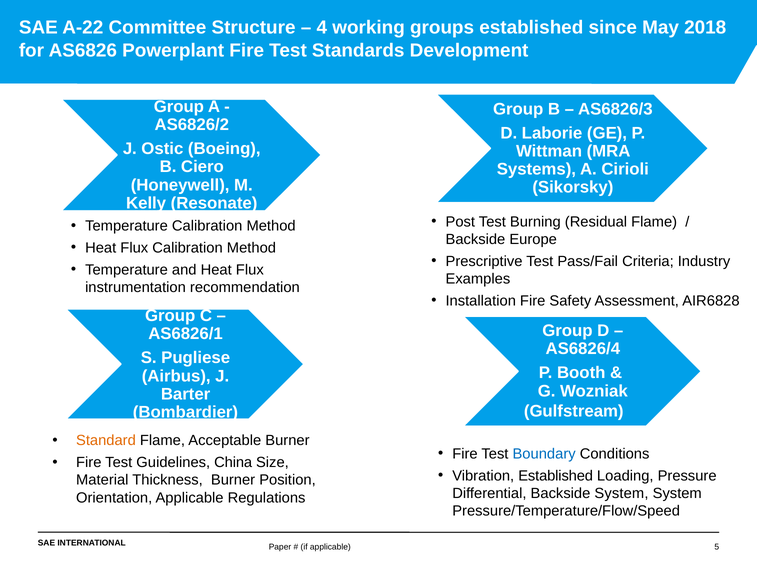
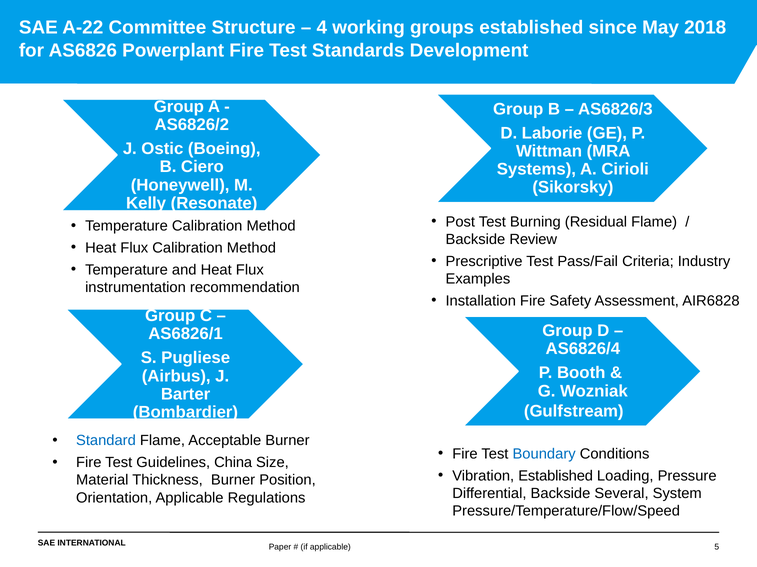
Europe: Europe -> Review
Standard colour: orange -> blue
Backside System: System -> Several
